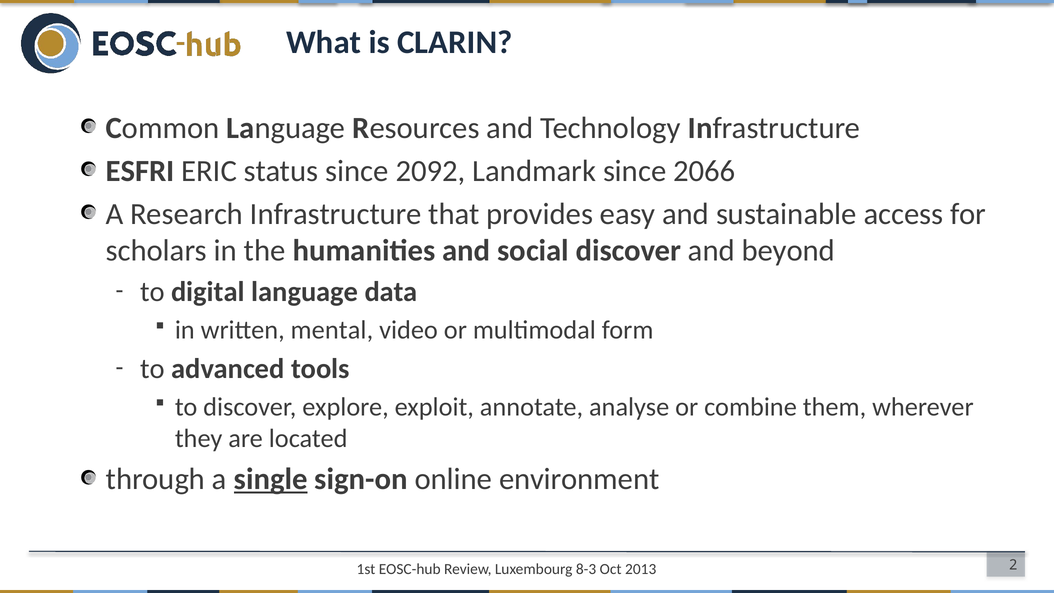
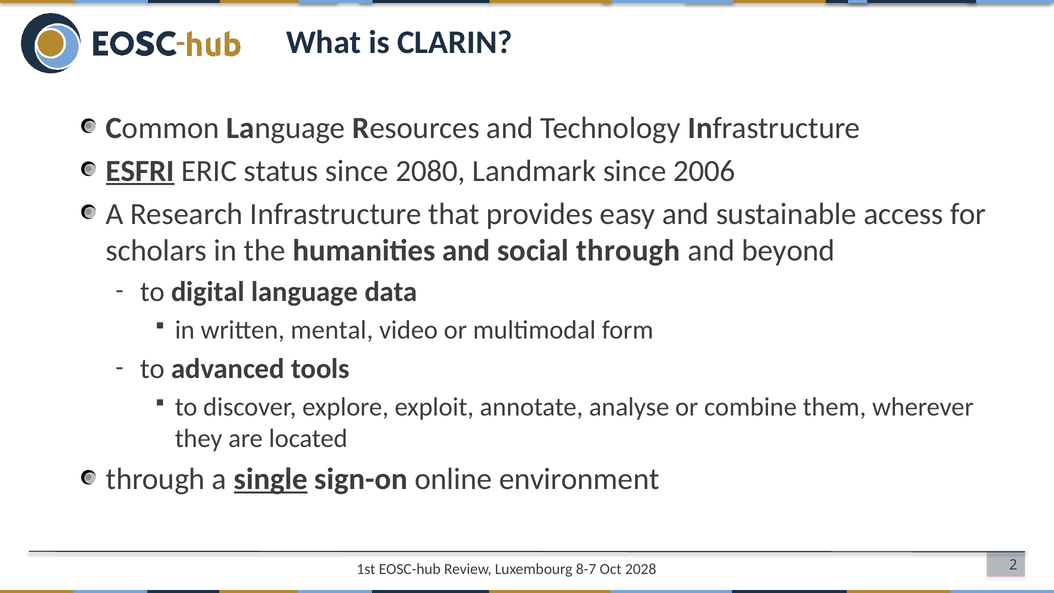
ESFRI underline: none -> present
2092: 2092 -> 2080
2066: 2066 -> 2006
social discover: discover -> through
8-3: 8-3 -> 8-7
2013: 2013 -> 2028
